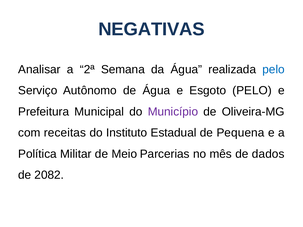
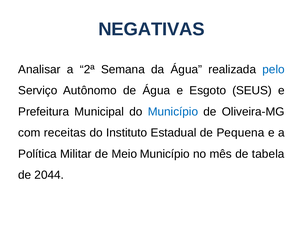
Esgoto PELO: PELO -> SEUS
Município at (173, 112) colour: purple -> blue
Meio Parcerias: Parcerias -> Município
dados: dados -> tabela
2082: 2082 -> 2044
